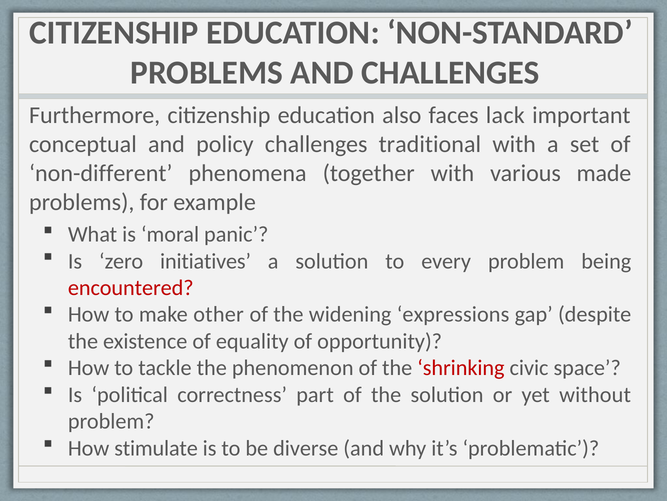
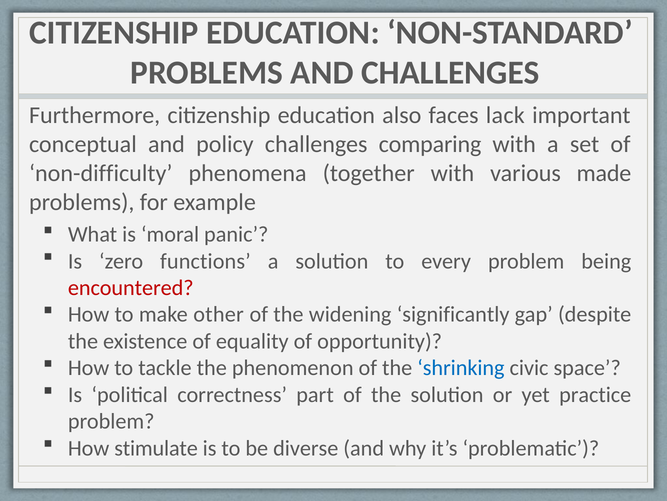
traditional: traditional -> comparing
non-different: non-different -> non-difficulty
initiatives: initiatives -> functions
expressions: expressions -> significantly
shrinking colour: red -> blue
without: without -> practice
